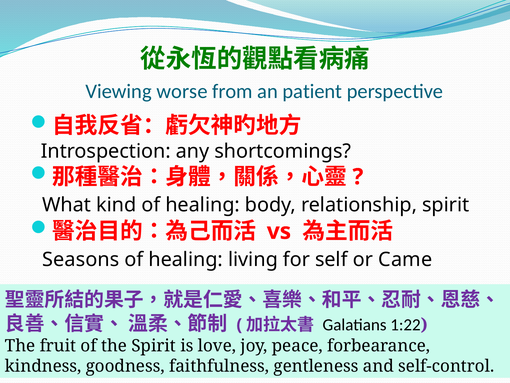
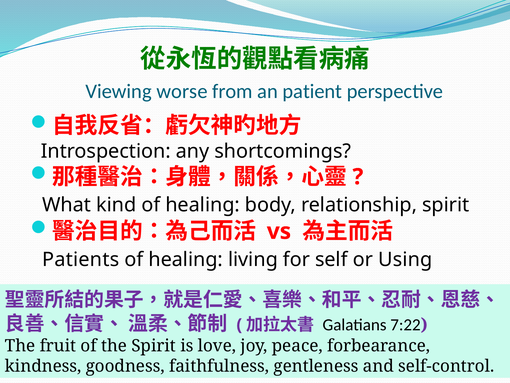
Seasons: Seasons -> Patients
Came: Came -> Using
1:22: 1:22 -> 7:22
